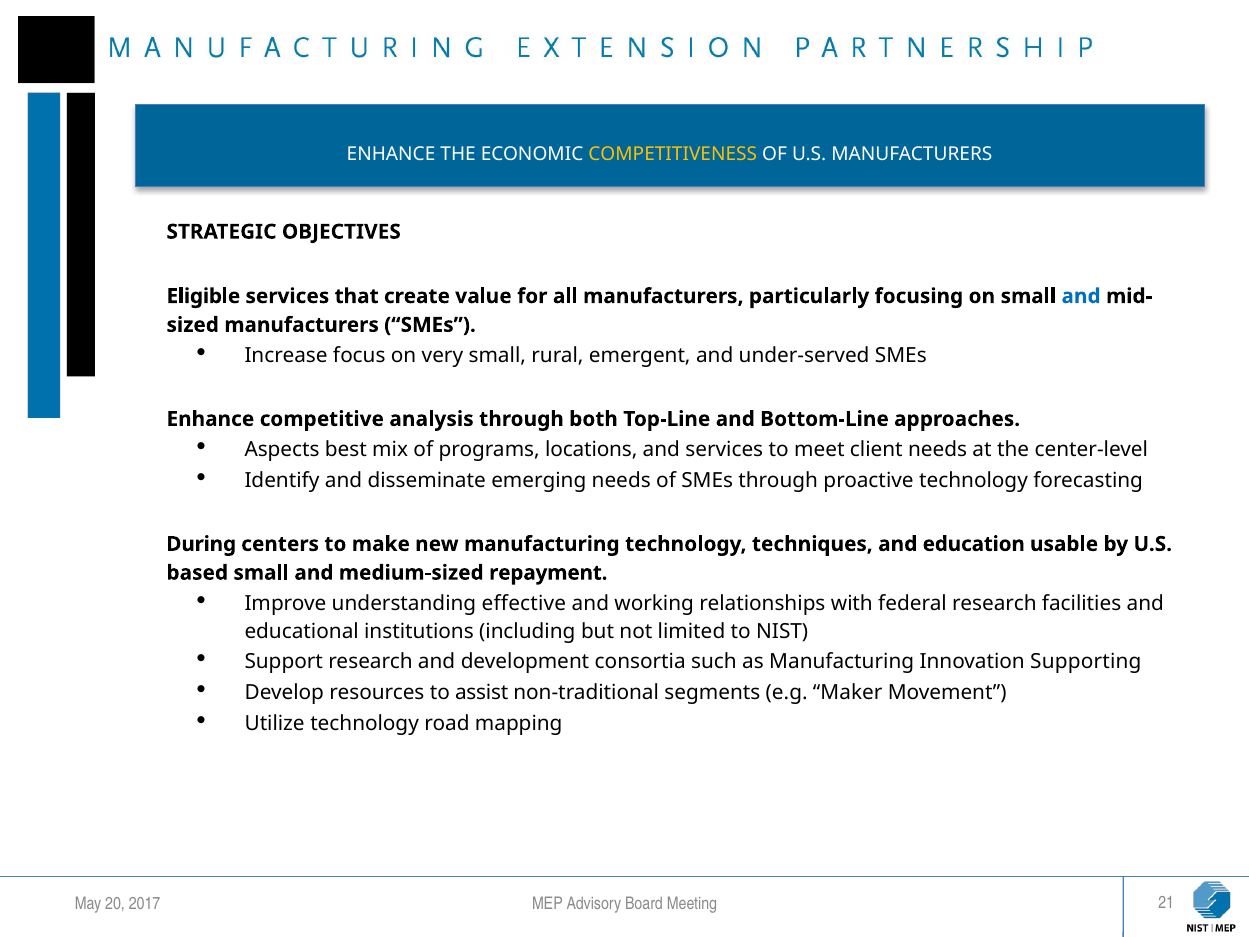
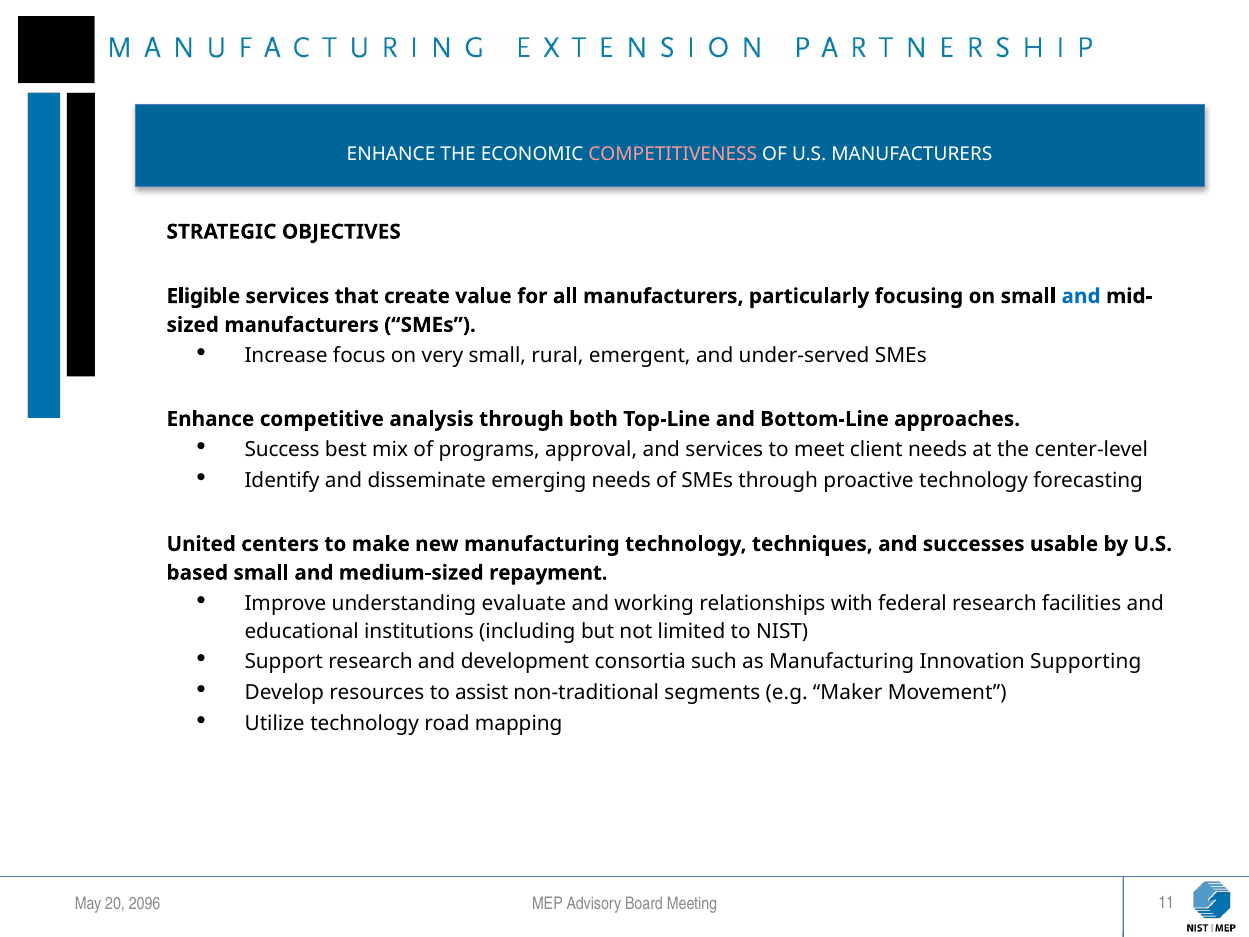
COMPETITIVENESS colour: yellow -> pink
Aspects: Aspects -> Success
locations: locations -> approval
During: During -> United
education: education -> successes
effective: effective -> evaluate
2017: 2017 -> 2096
21: 21 -> 11
